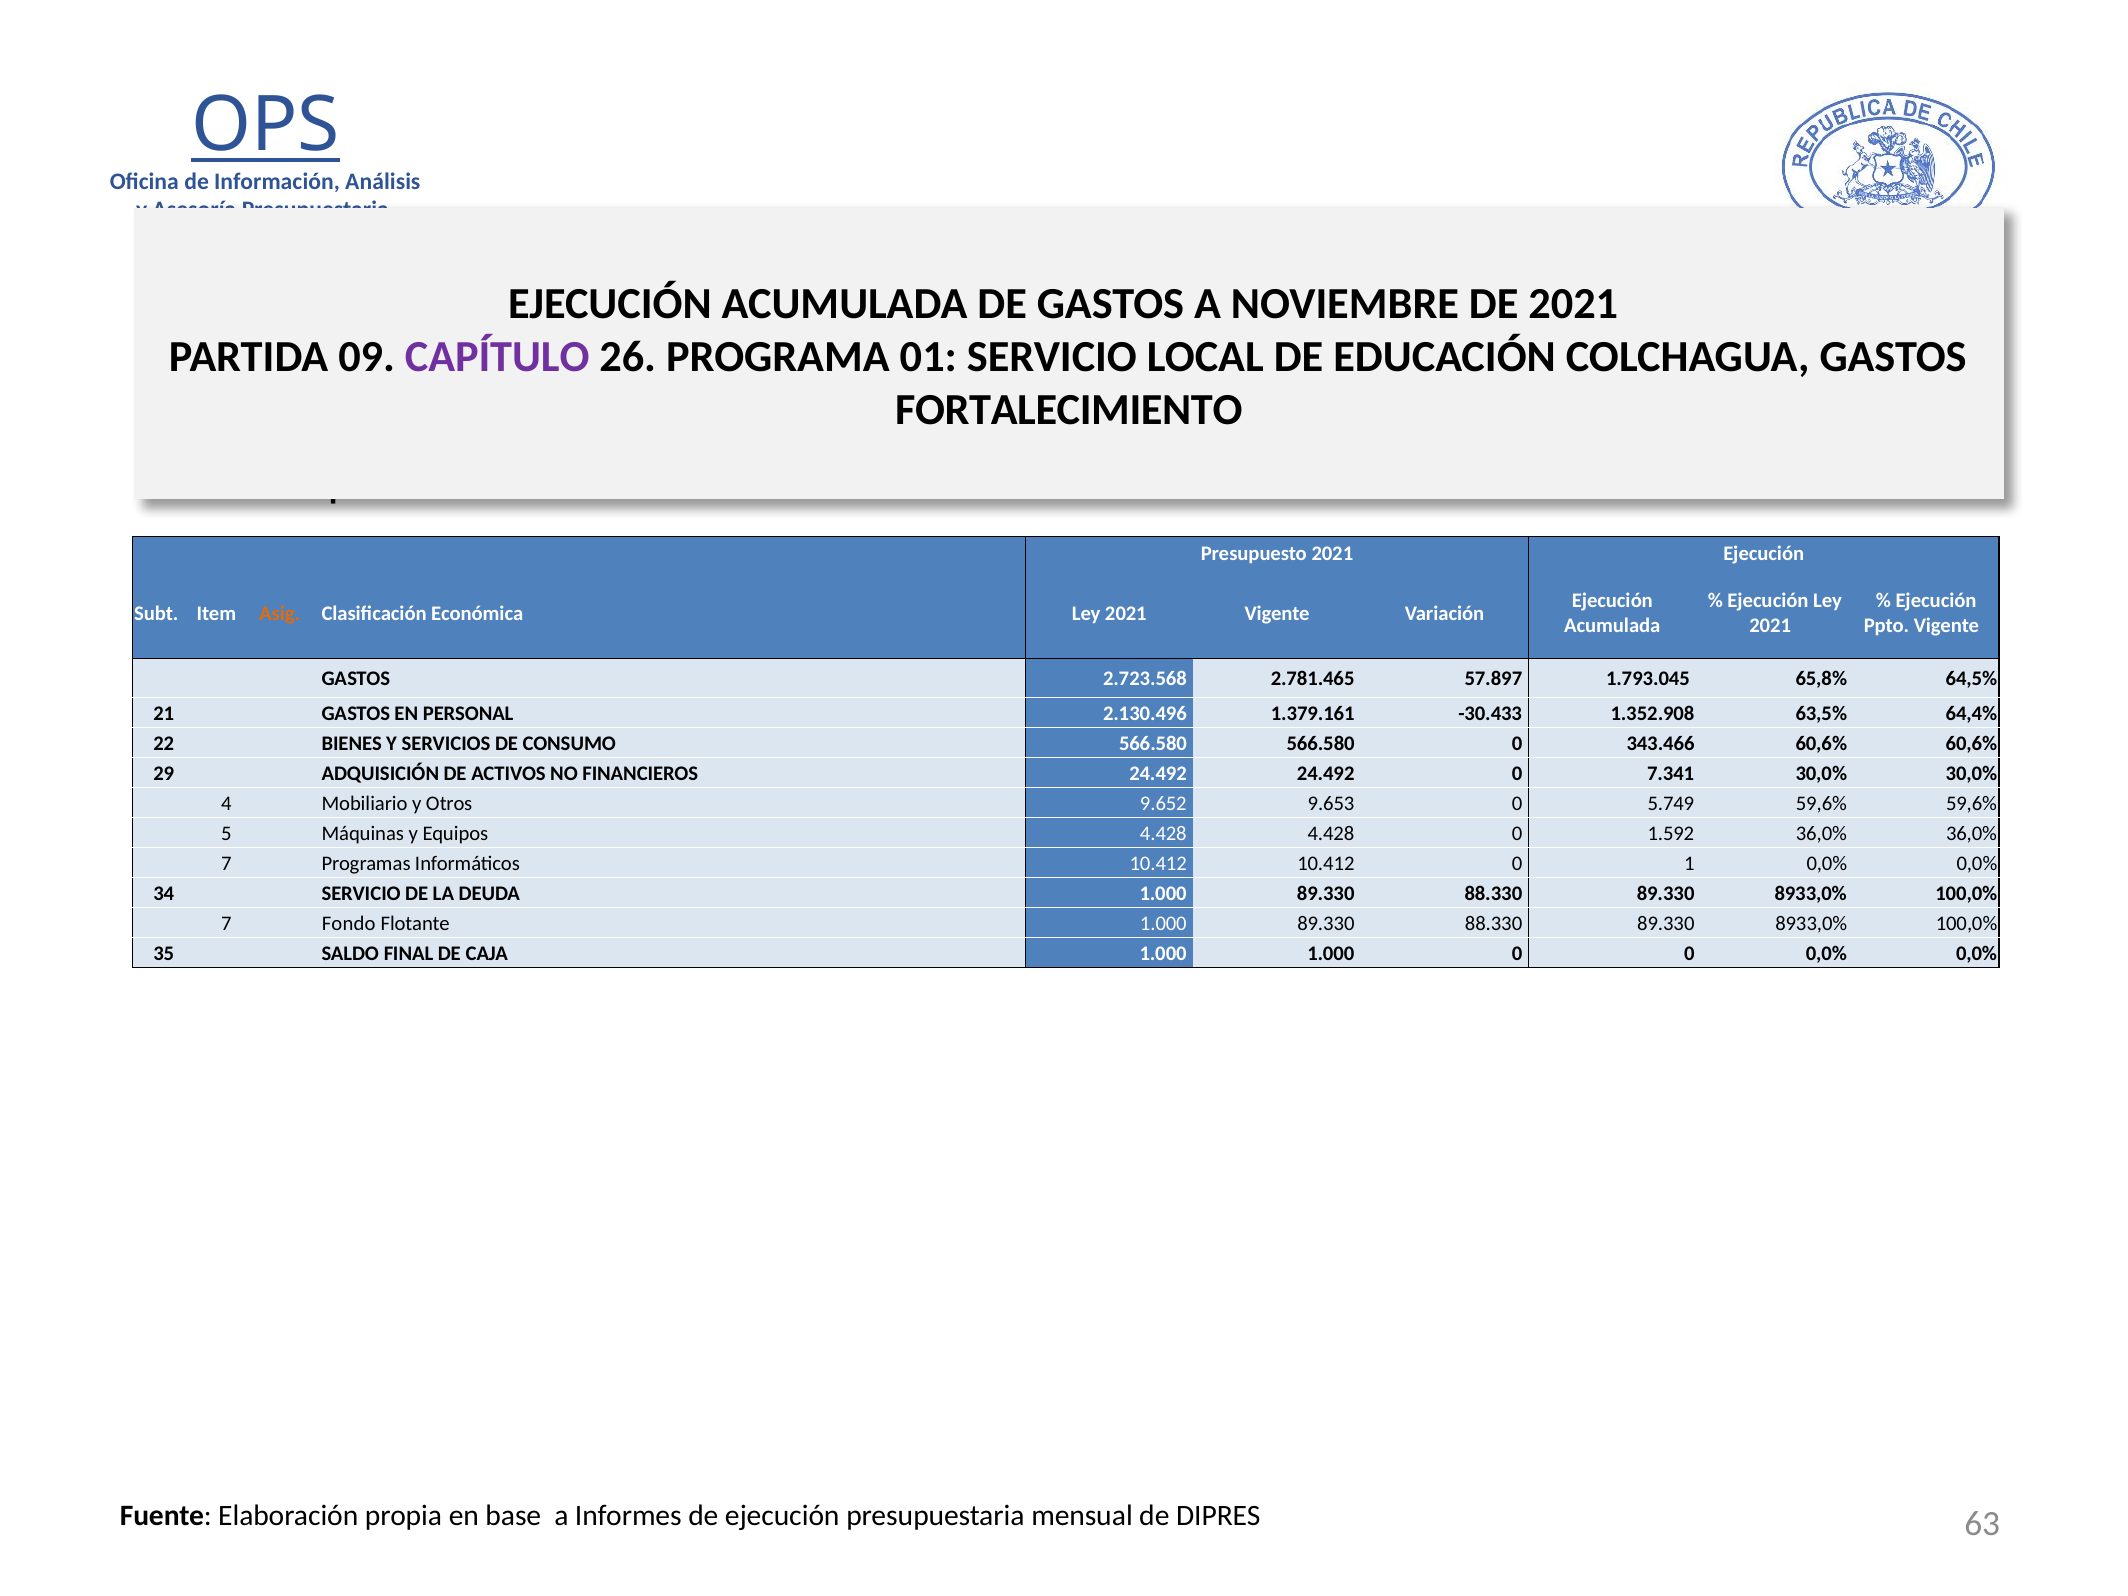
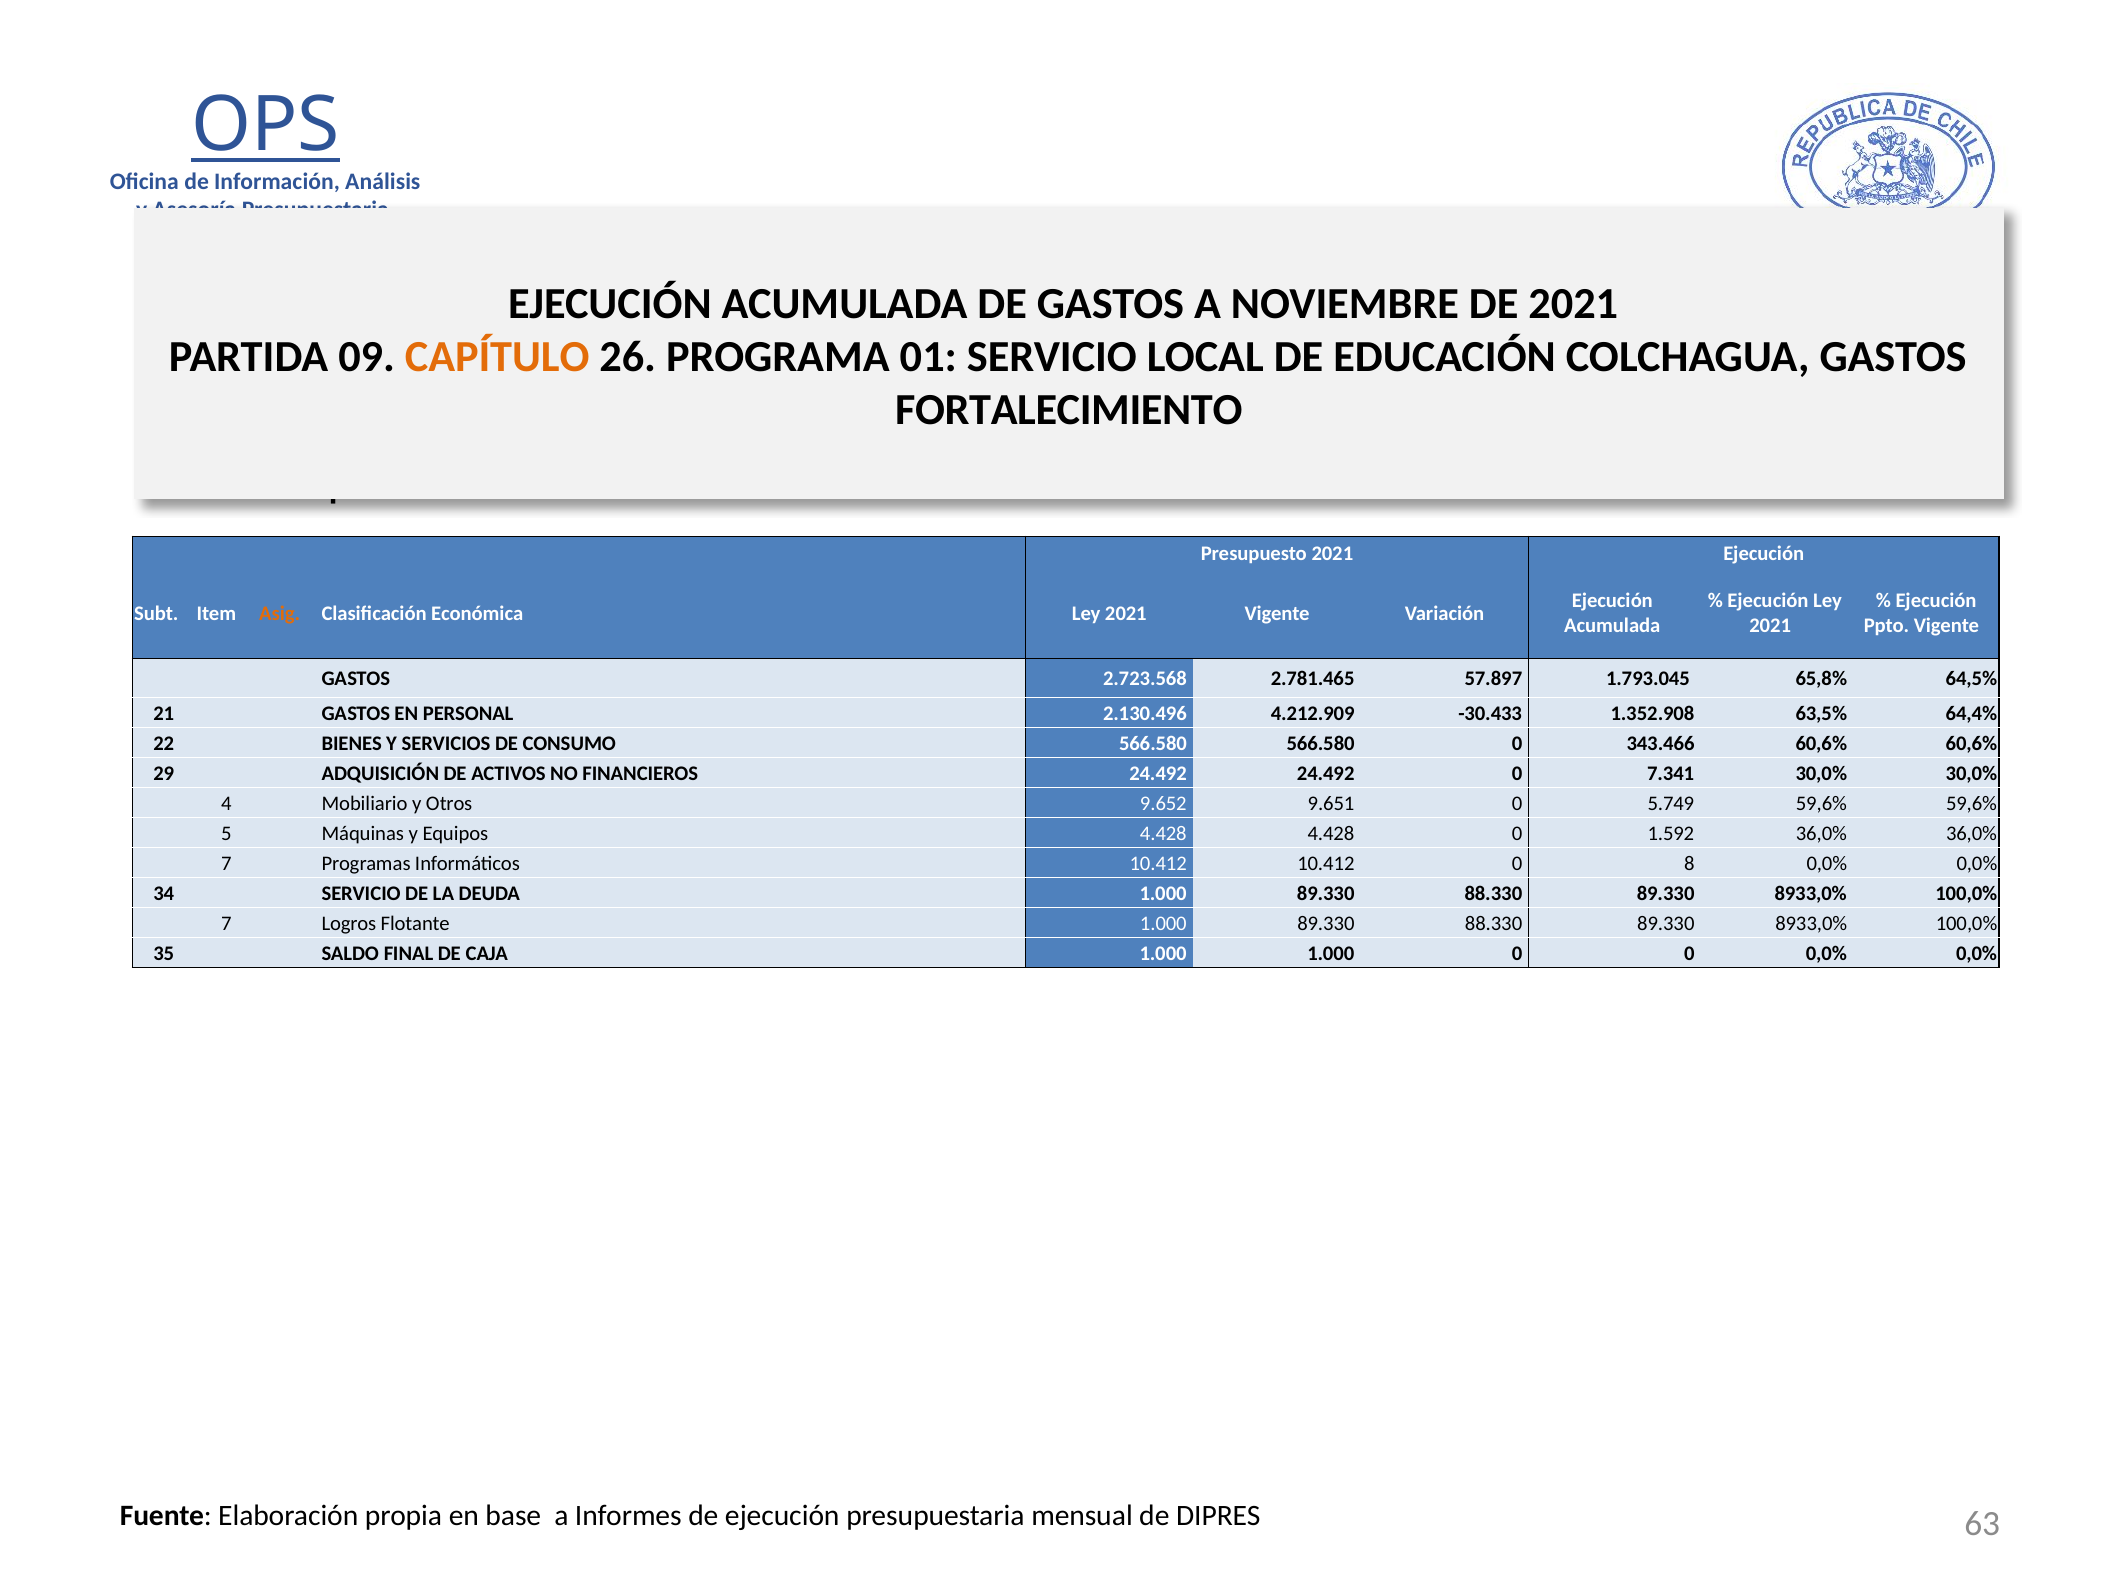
CAPÍTULO colour: purple -> orange
1.379.161: 1.379.161 -> 4.212.909
9.653: 9.653 -> 9.651
1: 1 -> 8
Fondo: Fondo -> Logros
